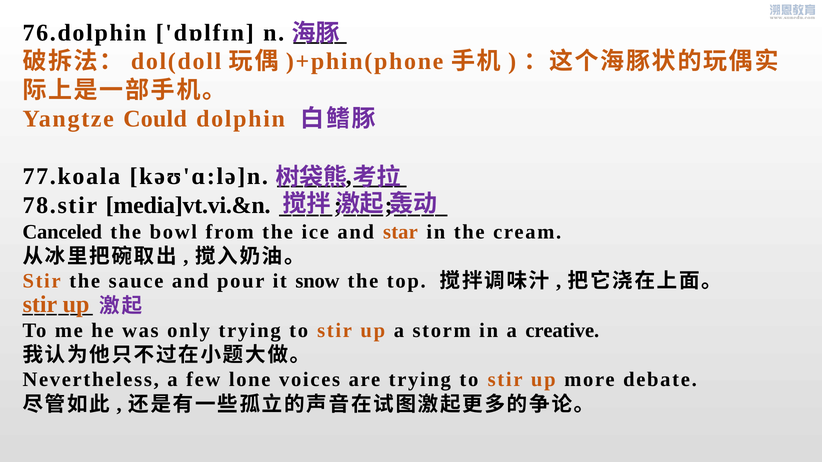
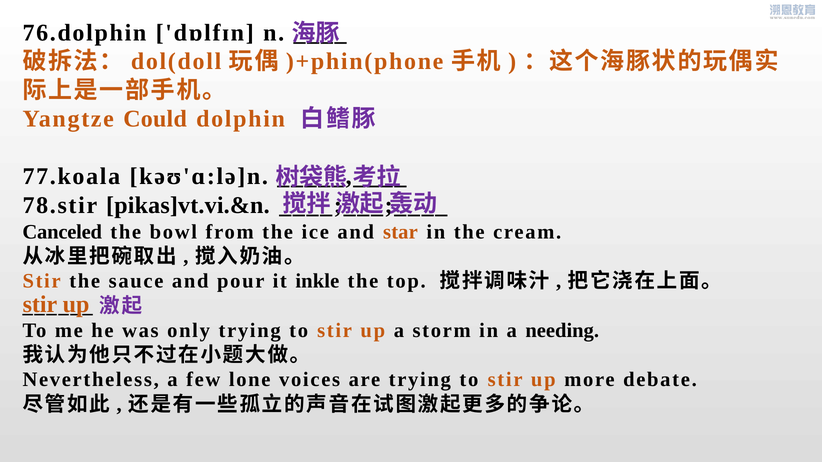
media]vt.vi.&n: media]vt.vi.&n -> pikas]vt.vi.&n
snow: snow -> inkle
creative: creative -> needing
